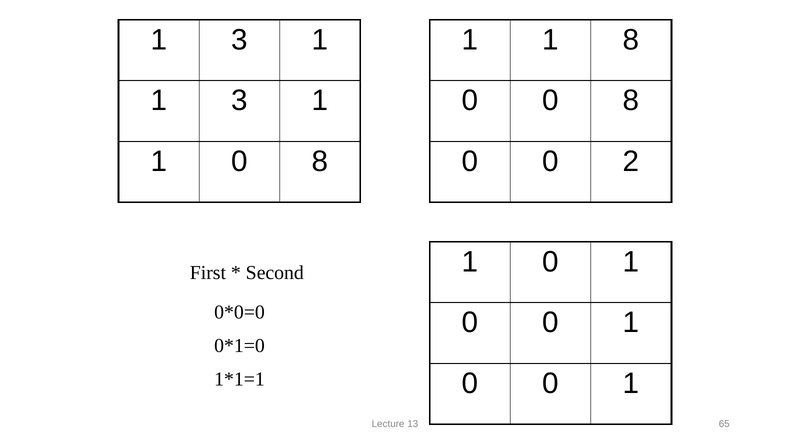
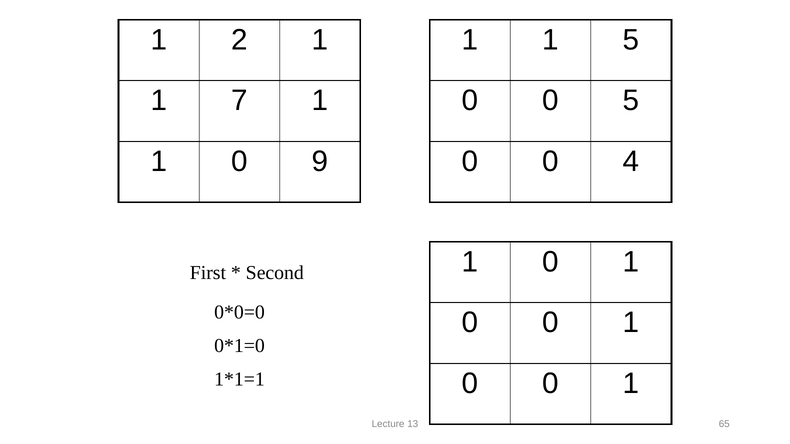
3 at (239, 40): 3 -> 2
1 8: 8 -> 5
3 at (239, 101): 3 -> 7
0 0 8: 8 -> 5
1 0 8: 8 -> 9
2: 2 -> 4
